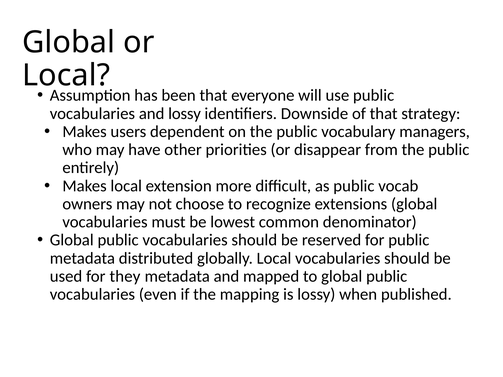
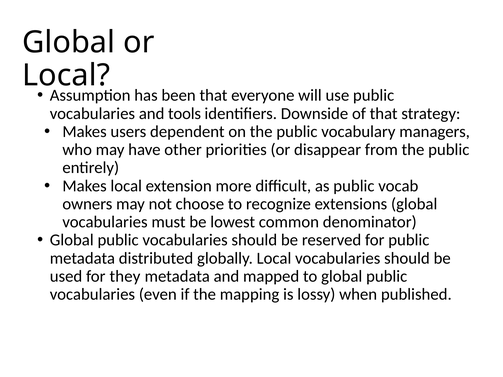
and lossy: lossy -> tools
